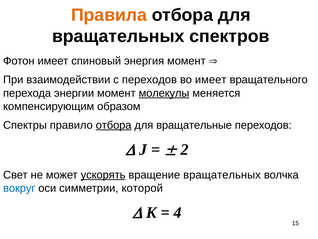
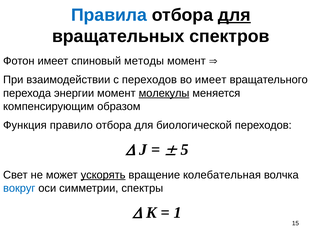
Правила colour: orange -> blue
для at (234, 15) underline: none -> present
энергия: энергия -> методы
Спектры: Спектры -> Функция
отбора at (114, 125) underline: present -> none
вращательные: вращательные -> биологической
2: 2 -> 5
вращение вращательных: вращательных -> колебательная
которой: которой -> спектры
4: 4 -> 1
